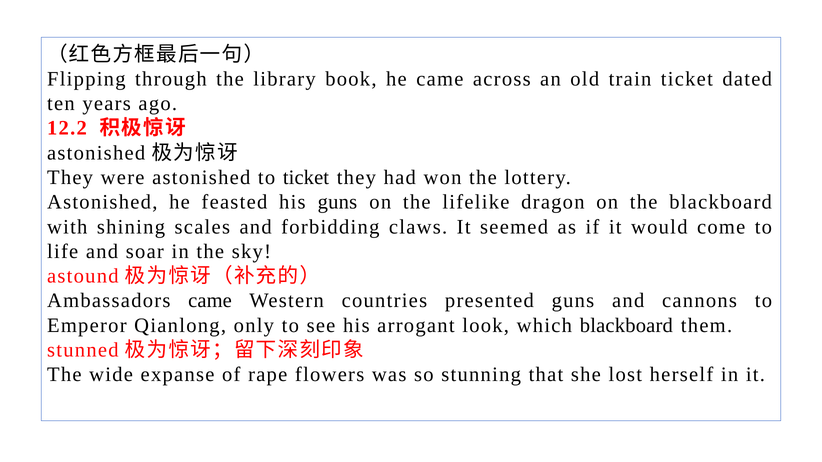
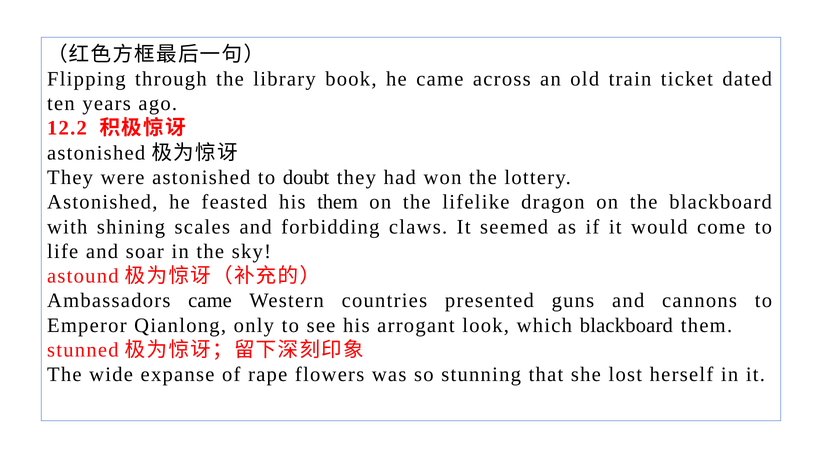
to ticket: ticket -> doubt
his guns: guns -> them
